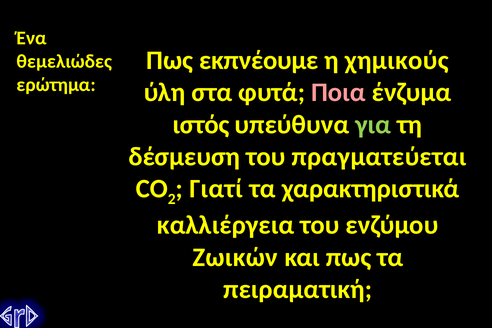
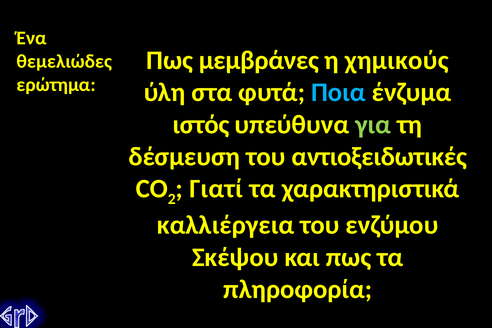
εκπνέουμε: εκπνέουμε -> μεμβράνες
Ποια colour: pink -> light blue
πραγματεύεται: πραγματεύεται -> αντιοξειδωτικές
Ζωικών: Ζωικών -> Σκέψου
πειραματική: πειραματική -> πληροφορία
